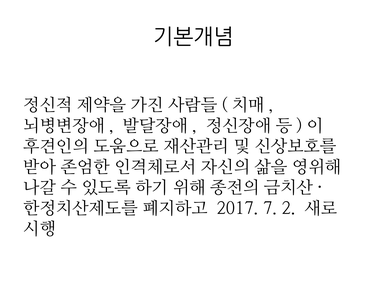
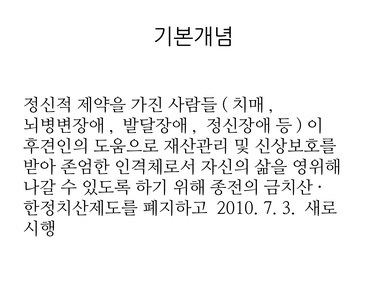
2017: 2017 -> 2010
2: 2 -> 3
